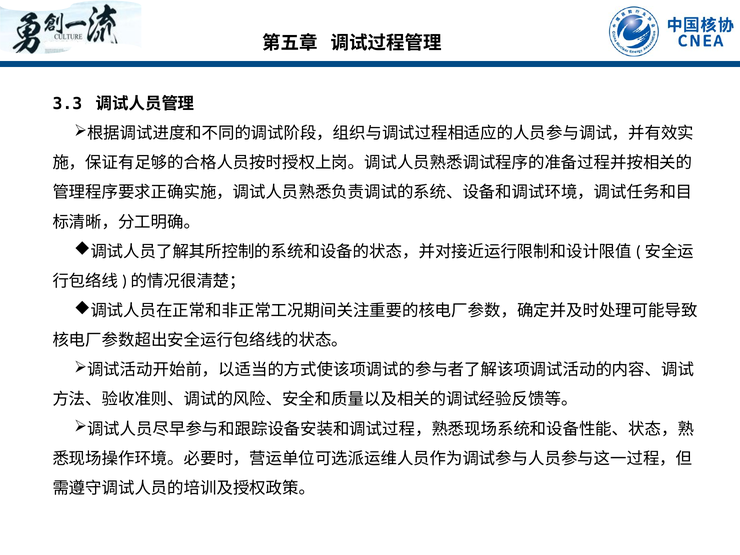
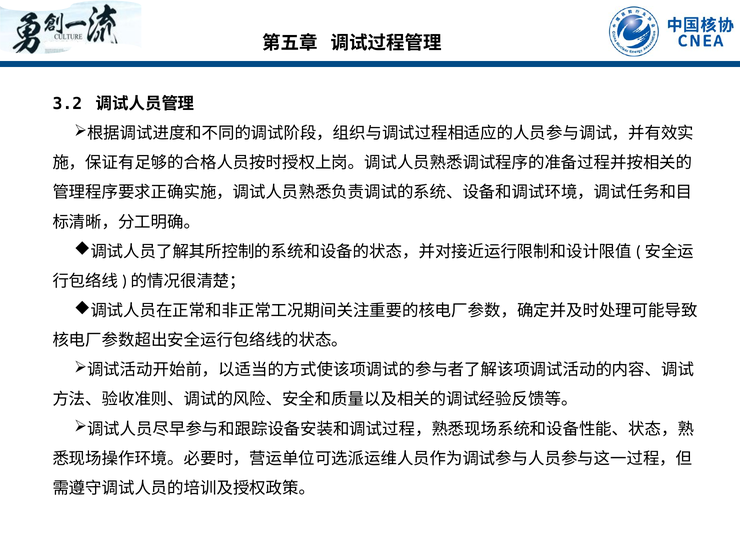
3.3: 3.3 -> 3.2
